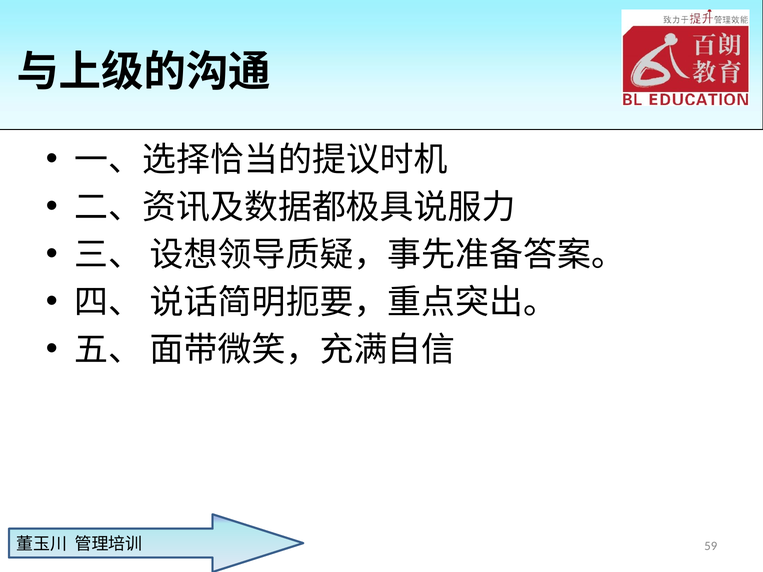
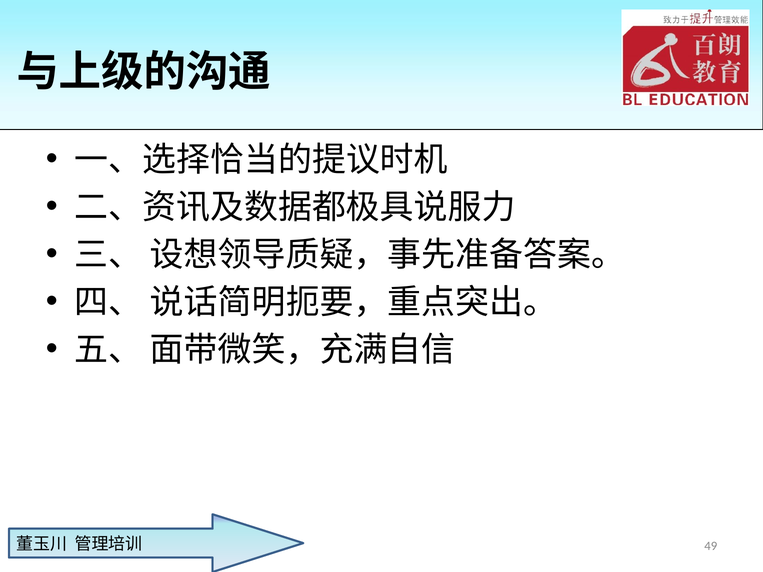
59: 59 -> 49
